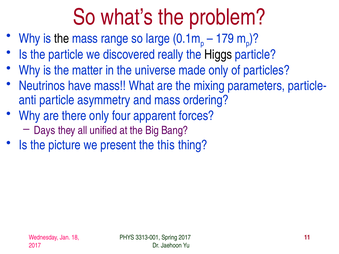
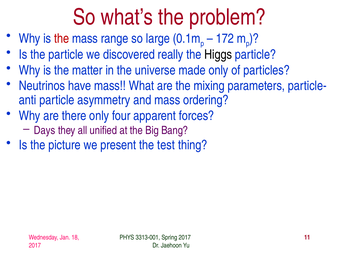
the at (62, 39) colour: black -> red
179: 179 -> 172
this: this -> test
